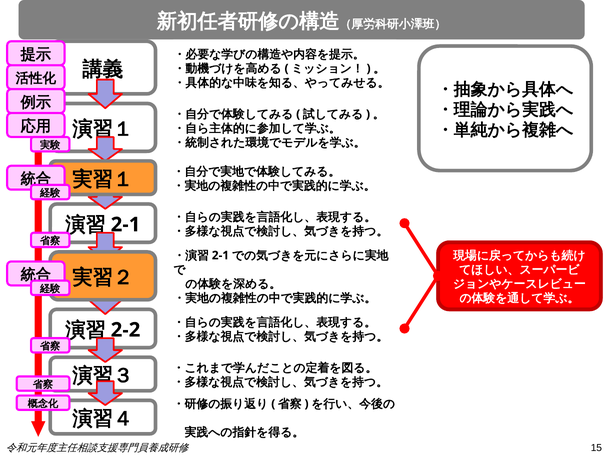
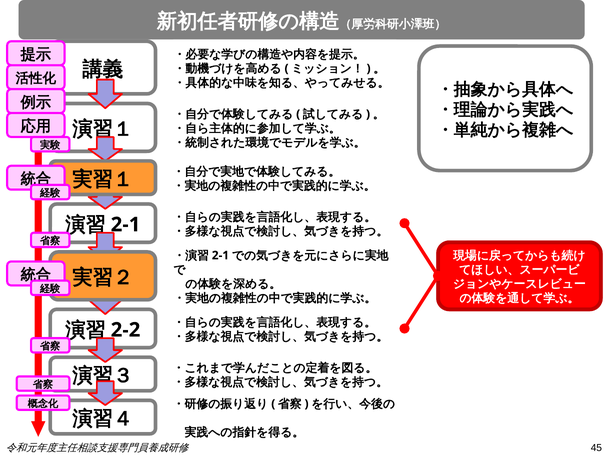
15: 15 -> 45
